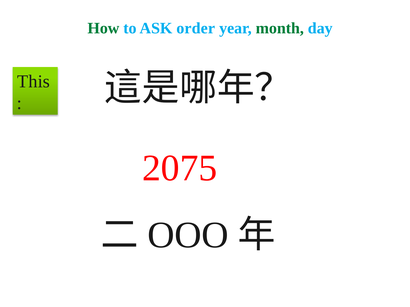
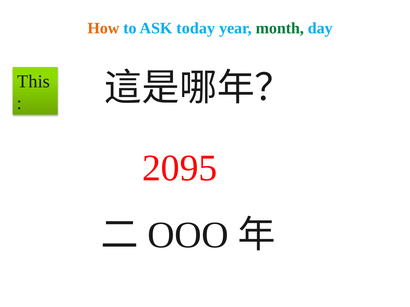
How colour: green -> orange
order: order -> today
2075: 2075 -> 2095
